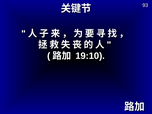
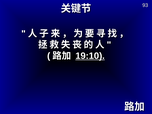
19:10 underline: none -> present
